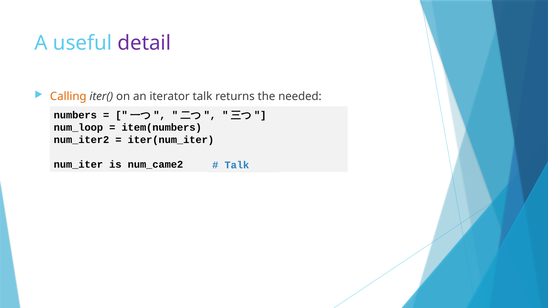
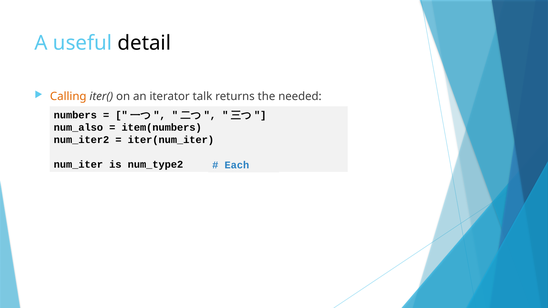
detail colour: purple -> black
num_loop: num_loop -> num_also
num_came2: num_came2 -> num_type2
Talk at (237, 165): Talk -> Each
